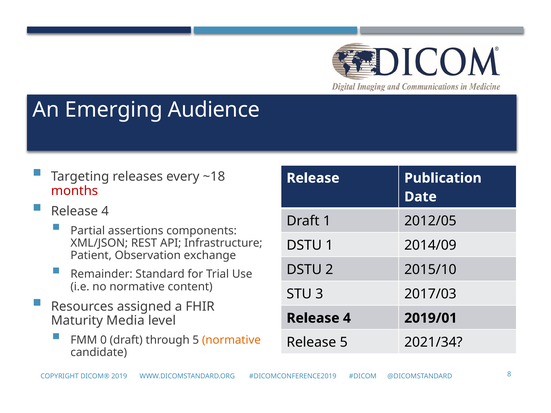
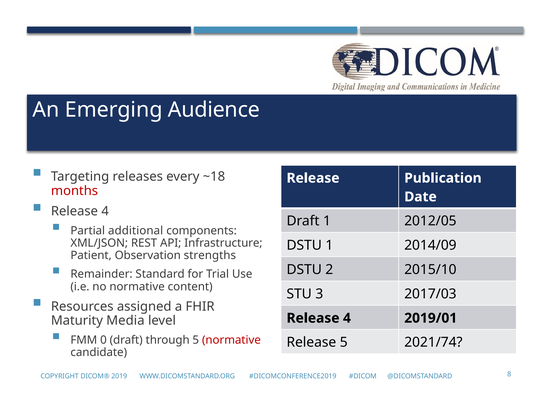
assertions: assertions -> additional
exchange: exchange -> strengths
normative at (231, 340) colour: orange -> red
2021/34: 2021/34 -> 2021/74
